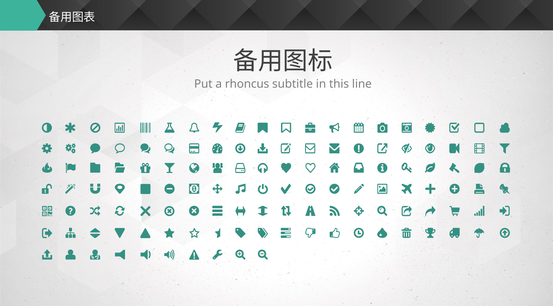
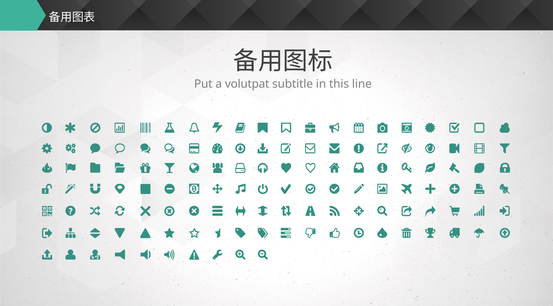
rhoncus: rhoncus -> volutpat
